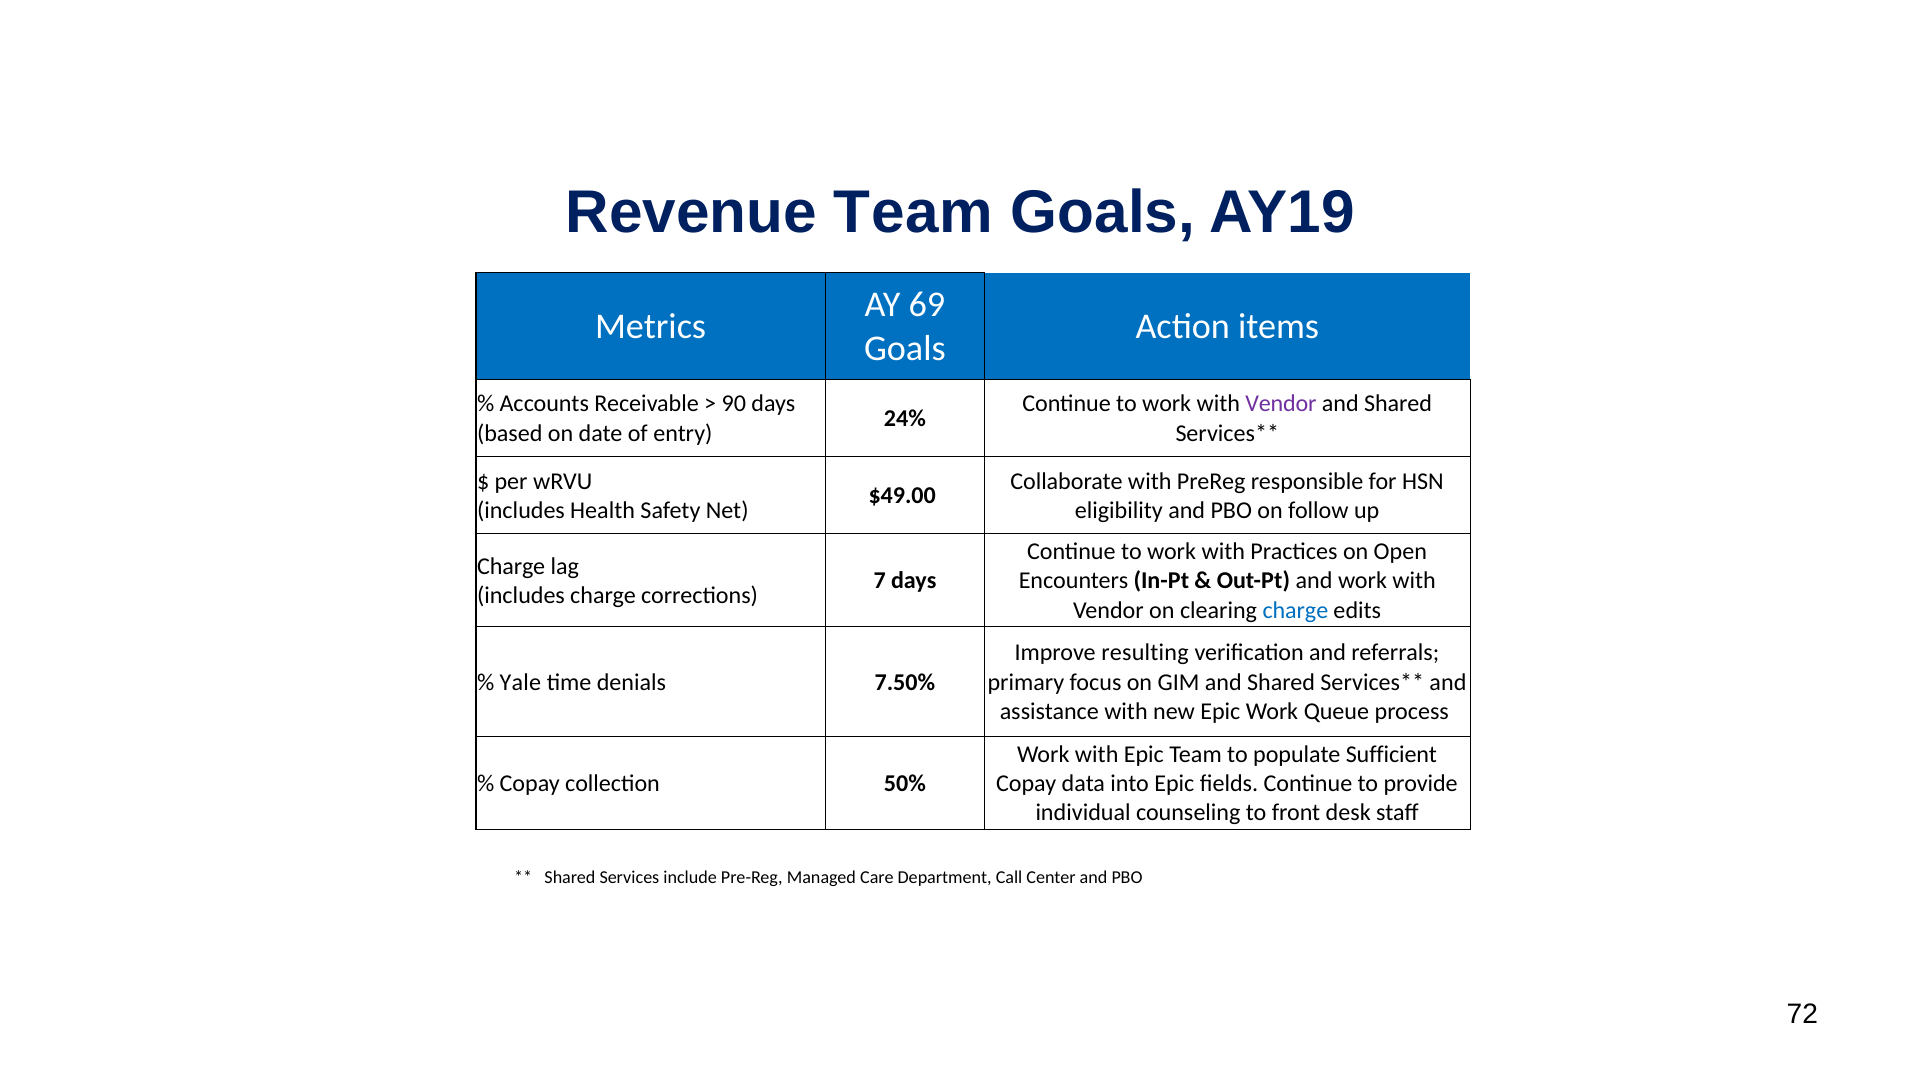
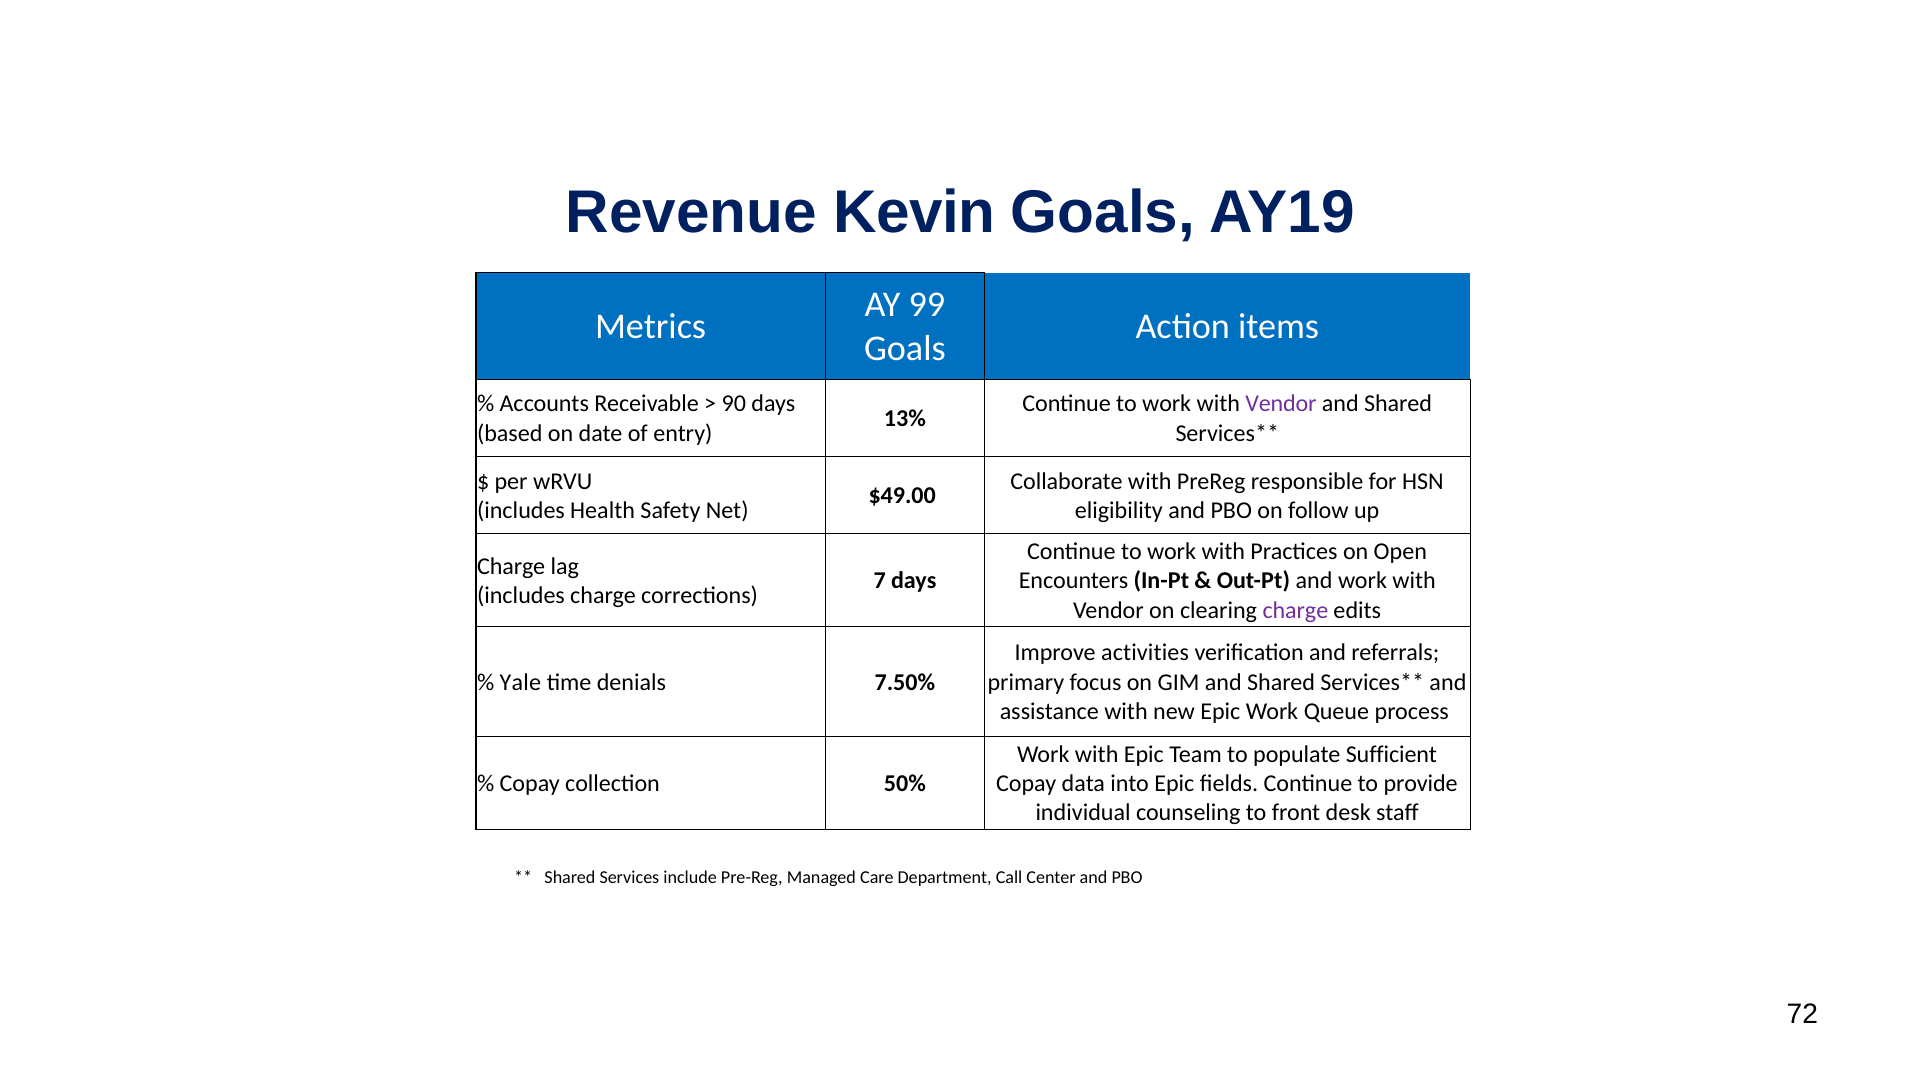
Revenue Team: Team -> Kevin
69: 69 -> 99
24%: 24% -> 13%
charge at (1295, 610) colour: blue -> purple
resulting: resulting -> activities
